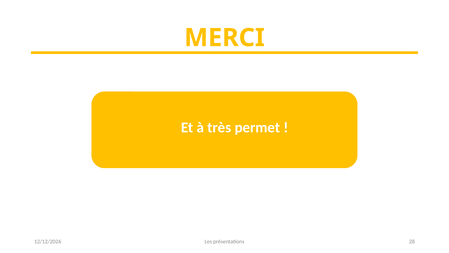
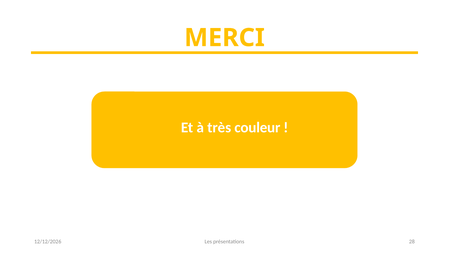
permet: permet -> couleur
